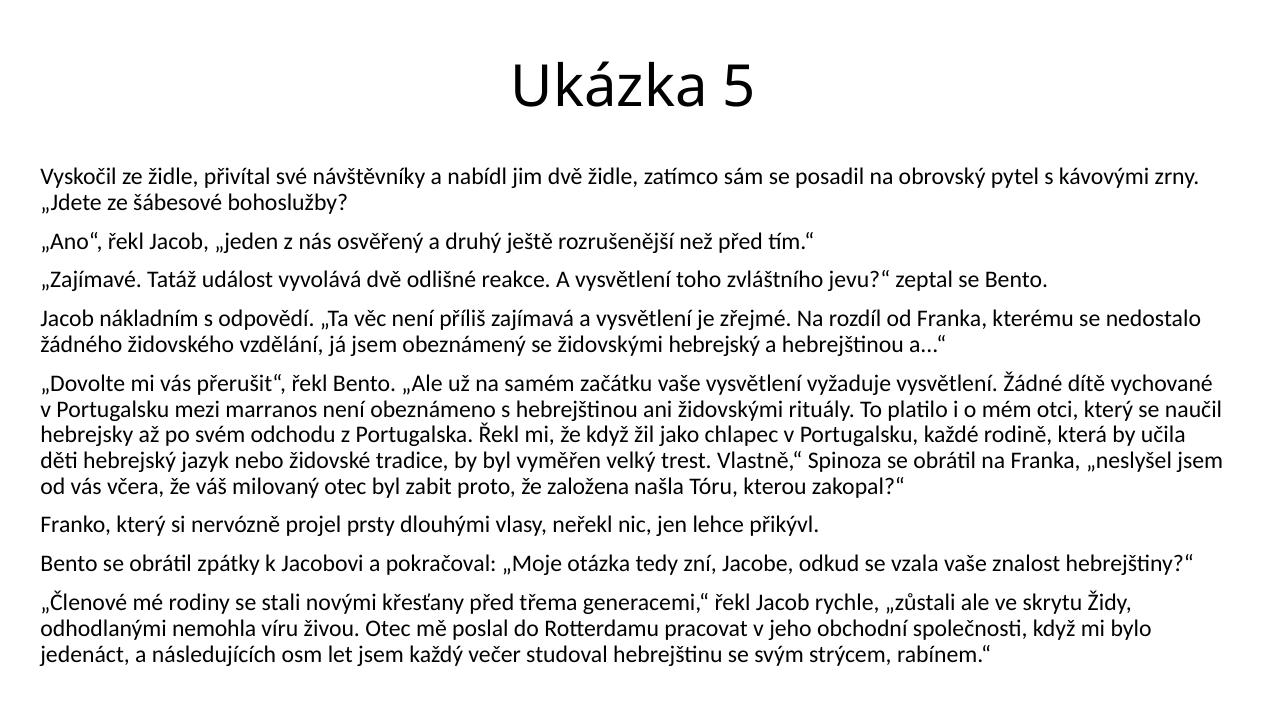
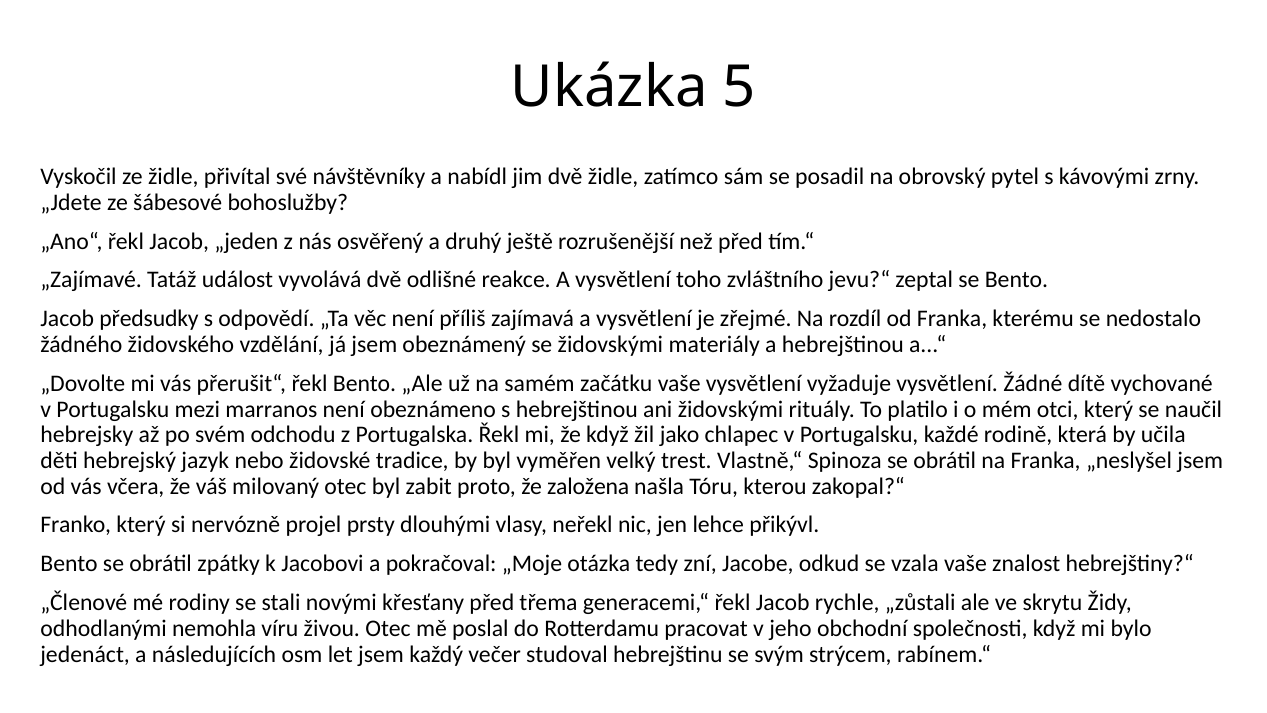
nákladním: nákladním -> předsudky
židovskými hebrejský: hebrejský -> materiály
